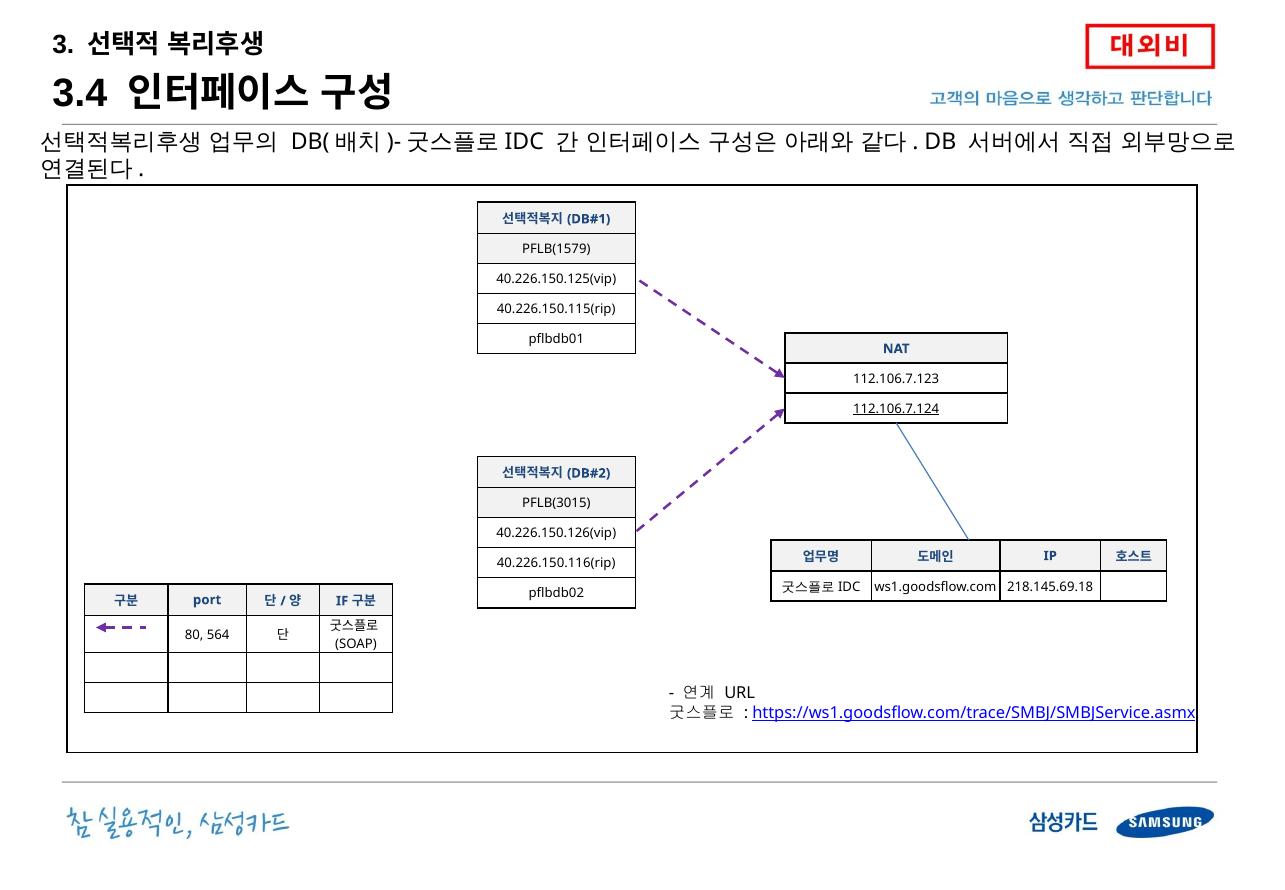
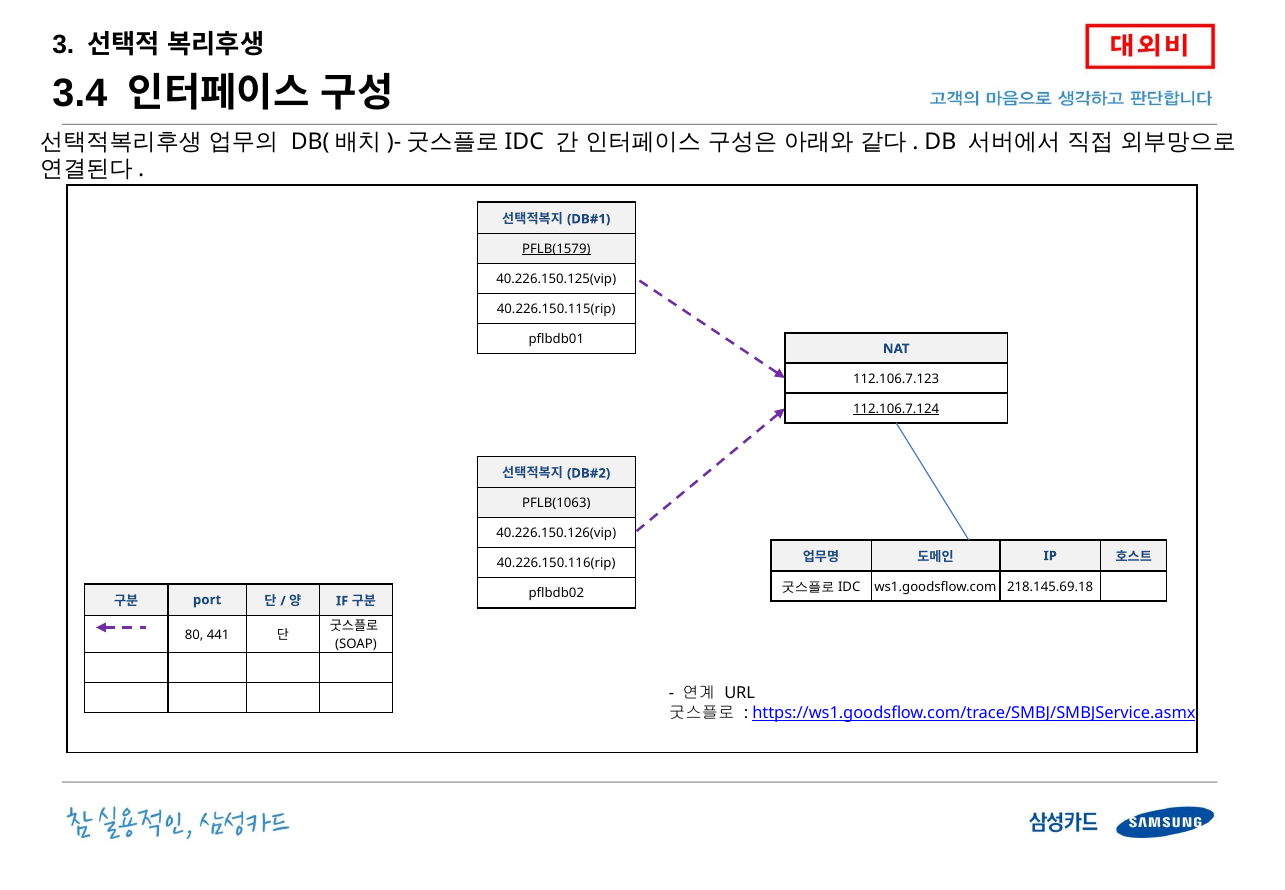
PFLB(1579 underline: none -> present
PFLB(3015: PFLB(3015 -> PFLB(1063
564: 564 -> 441
